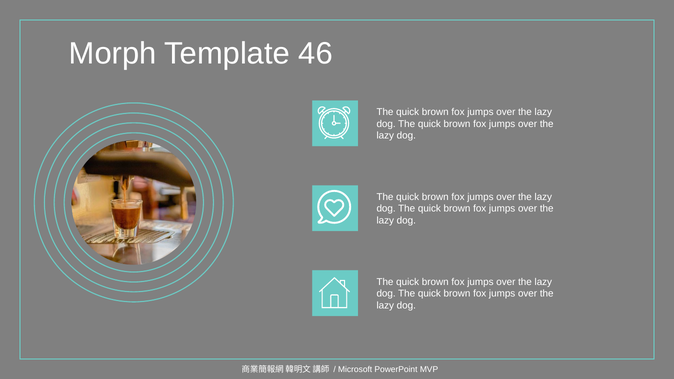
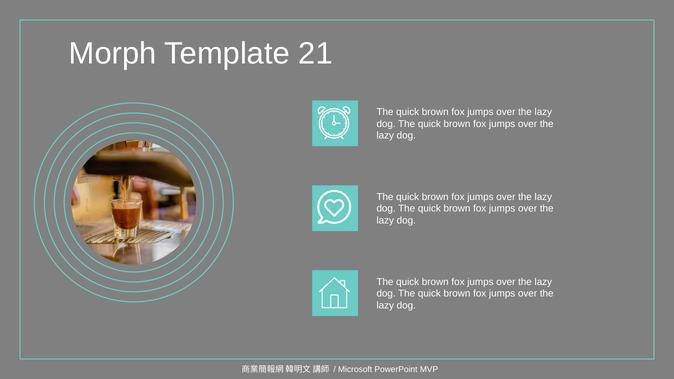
46: 46 -> 21
